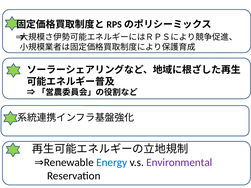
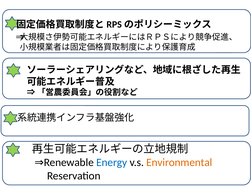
Environmental colour: purple -> orange
